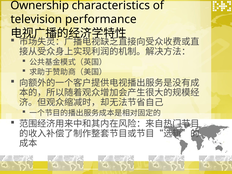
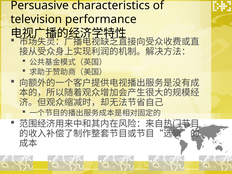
Ownership: Ownership -> Persuasive
